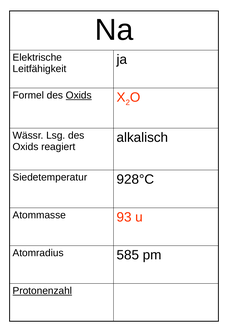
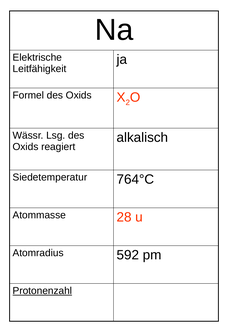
Oxids at (79, 95) underline: present -> none
928°C: 928°C -> 764°C
93: 93 -> 28
585: 585 -> 592
